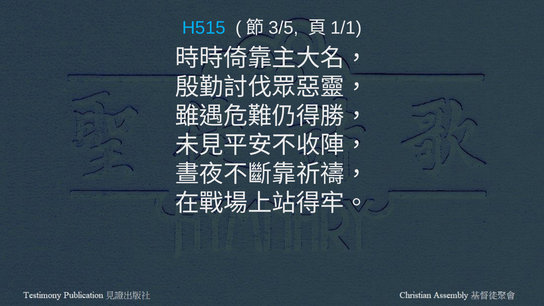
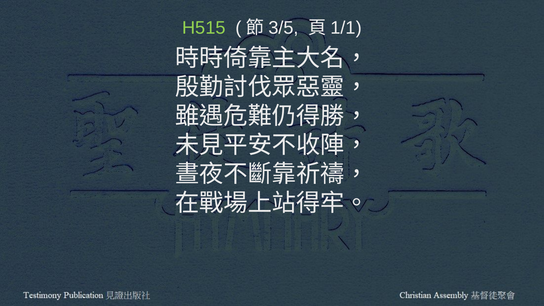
H515 colour: light blue -> light green
